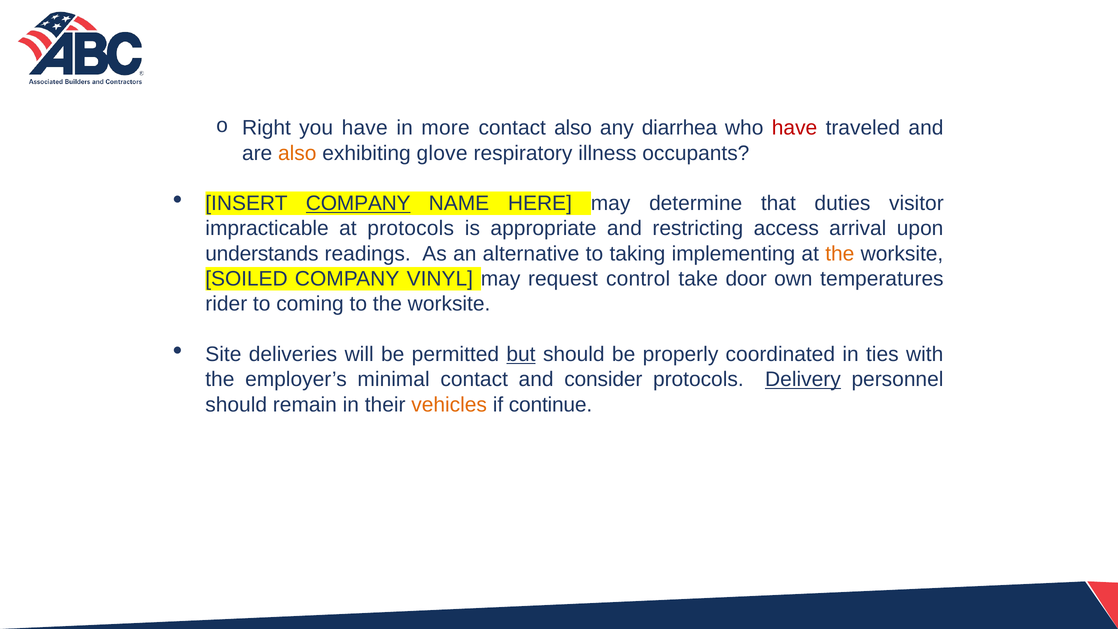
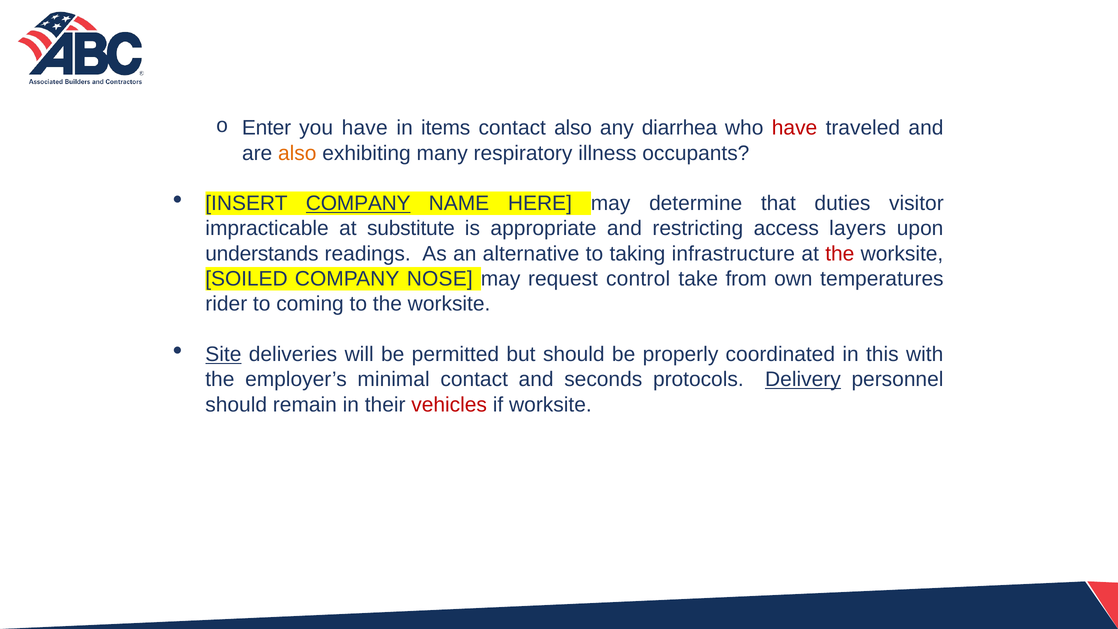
Right: Right -> Enter
more: more -> items
glove: glove -> many
at protocols: protocols -> substitute
arrival: arrival -> layers
implementing: implementing -> infrastructure
the at (840, 254) colour: orange -> red
VINYL: VINYL -> NOSE
door: door -> from
Site underline: none -> present
but underline: present -> none
ties: ties -> this
consider: consider -> seconds
vehicles colour: orange -> red
if continue: continue -> worksite
